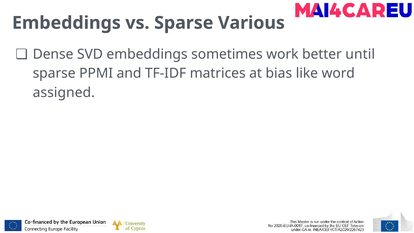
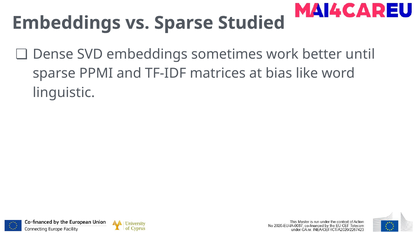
Various: Various -> Studied
assigned: assigned -> linguistic
